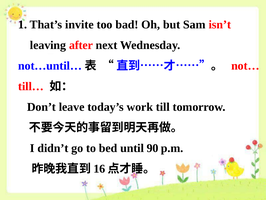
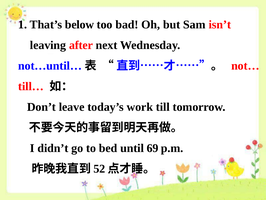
invite: invite -> below
90: 90 -> 69
16: 16 -> 52
